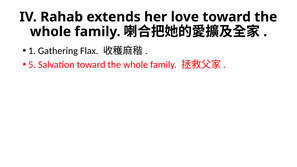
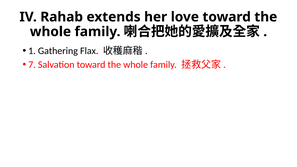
5: 5 -> 7
